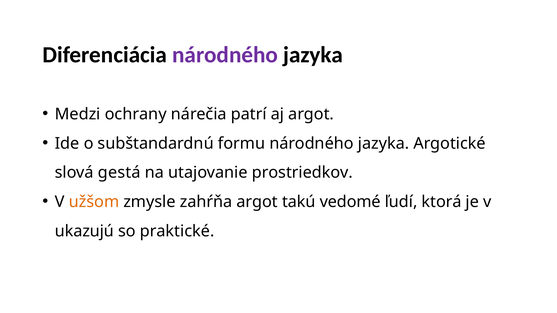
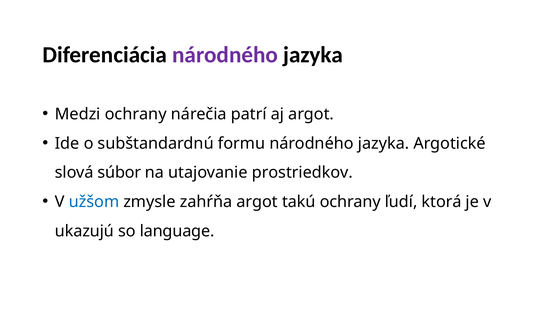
gestá: gestá -> súbor
užšom colour: orange -> blue
takú vedomé: vedomé -> ochrany
praktické: praktické -> language
